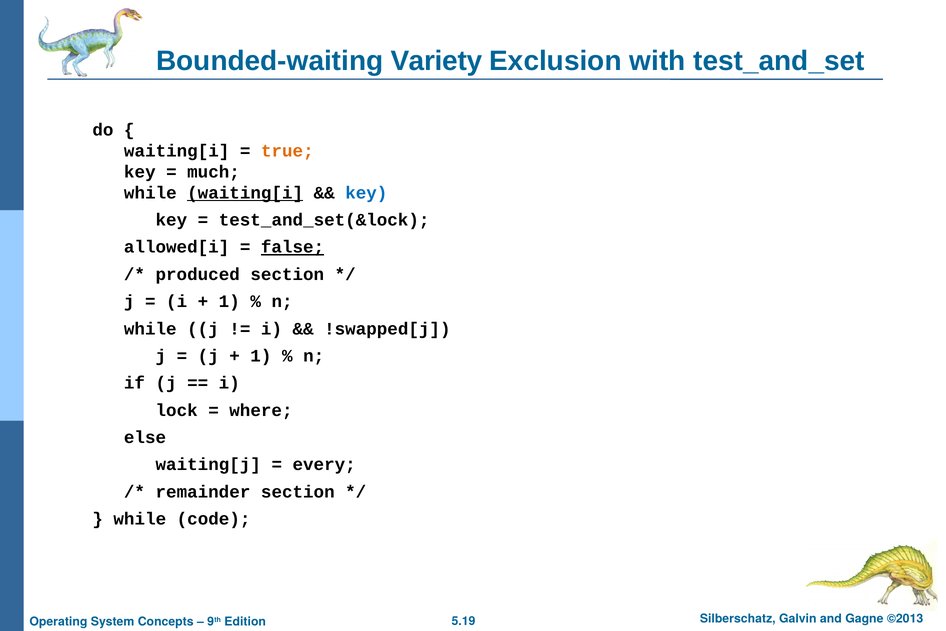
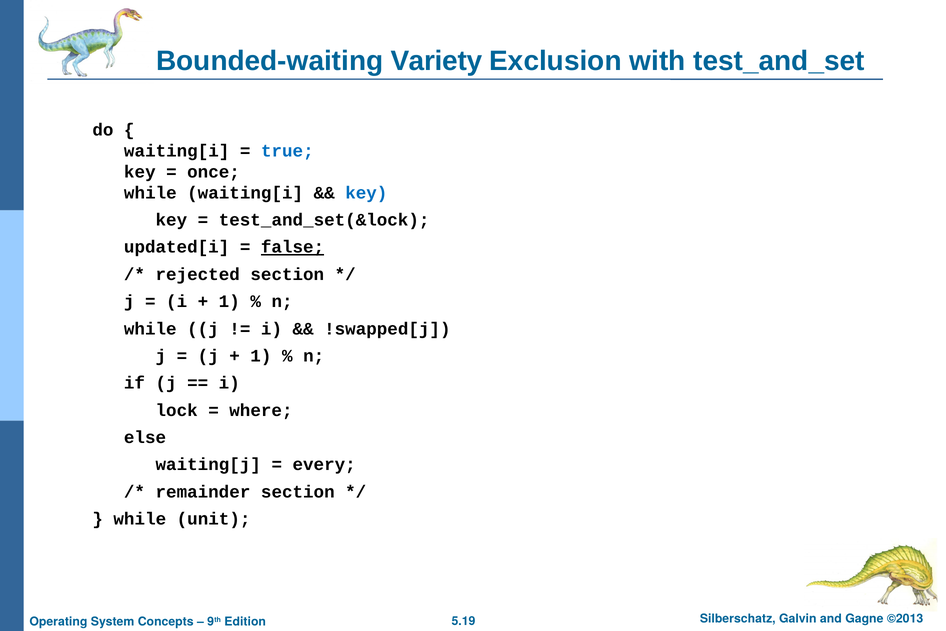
true colour: orange -> blue
much: much -> once
waiting[i at (245, 193) underline: present -> none
allowed[i: allowed[i -> updated[i
produced: produced -> rejected
code: code -> unit
